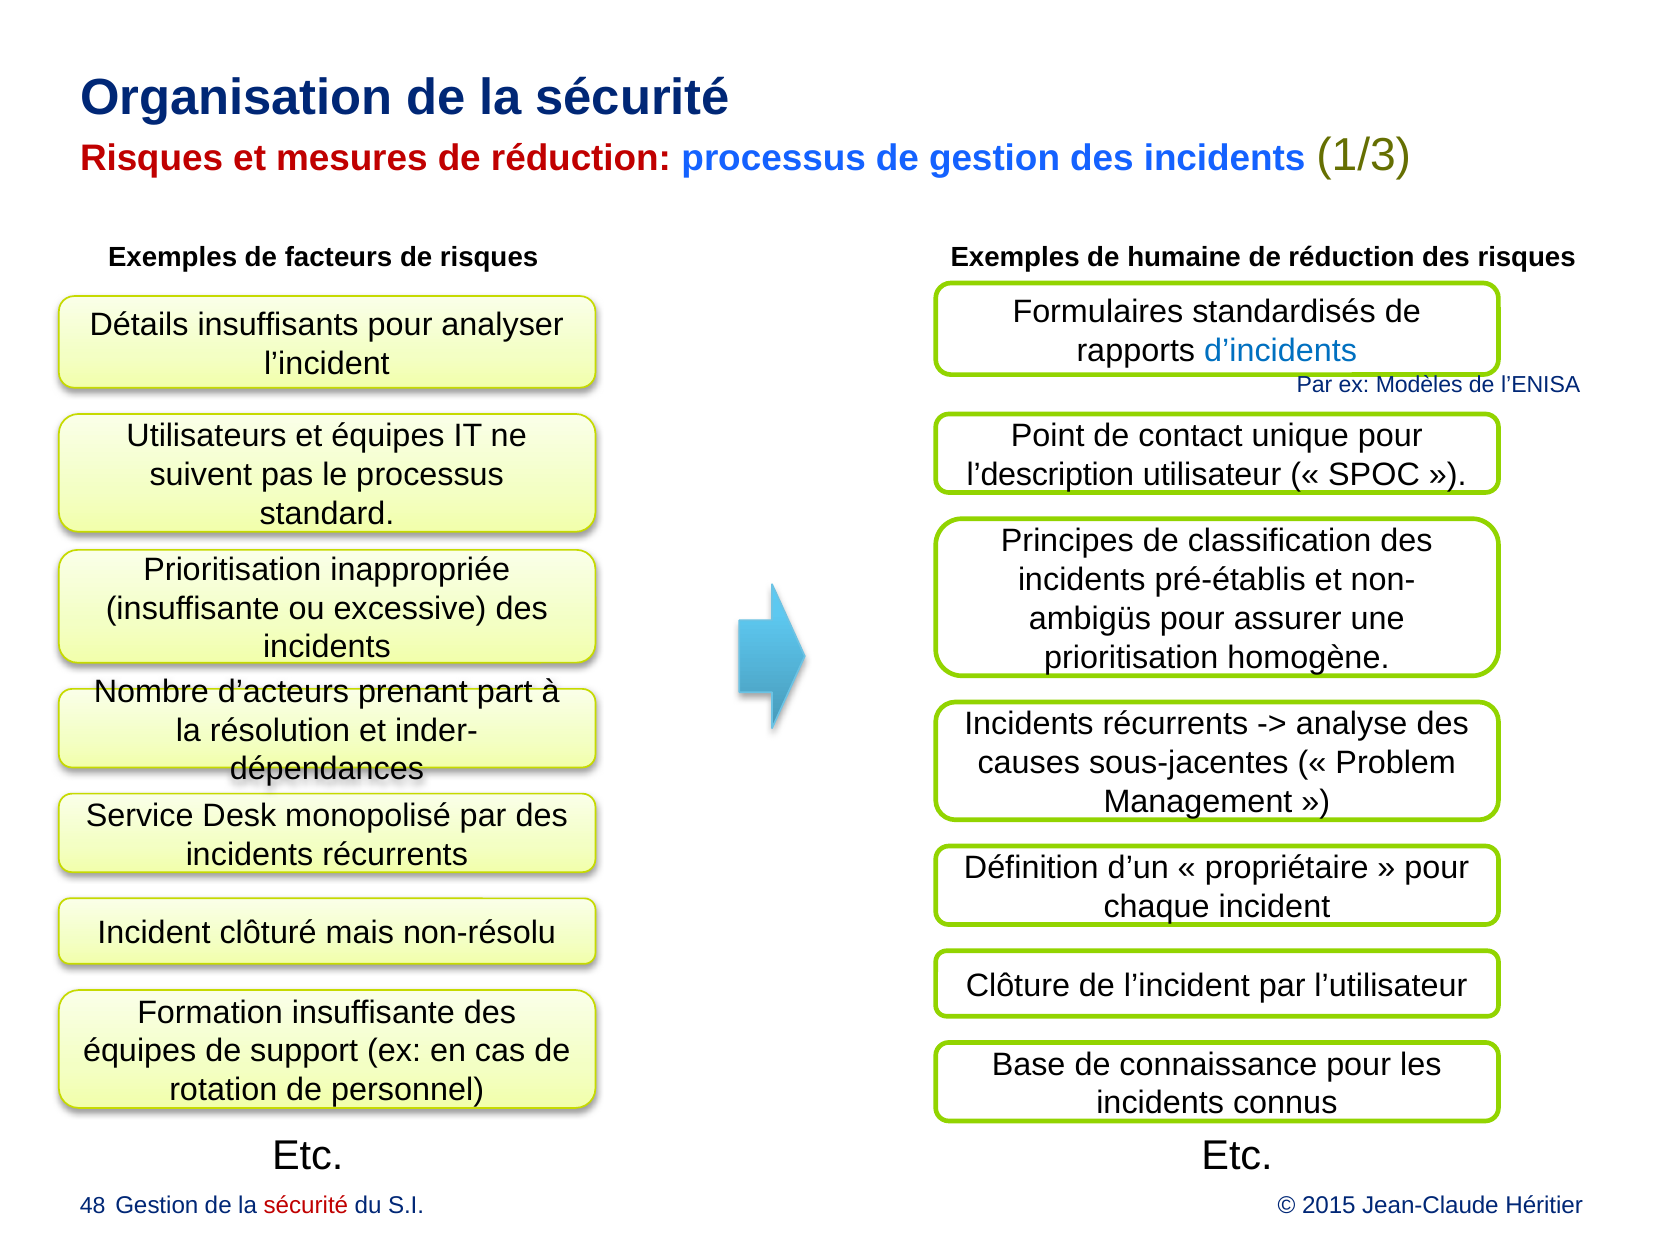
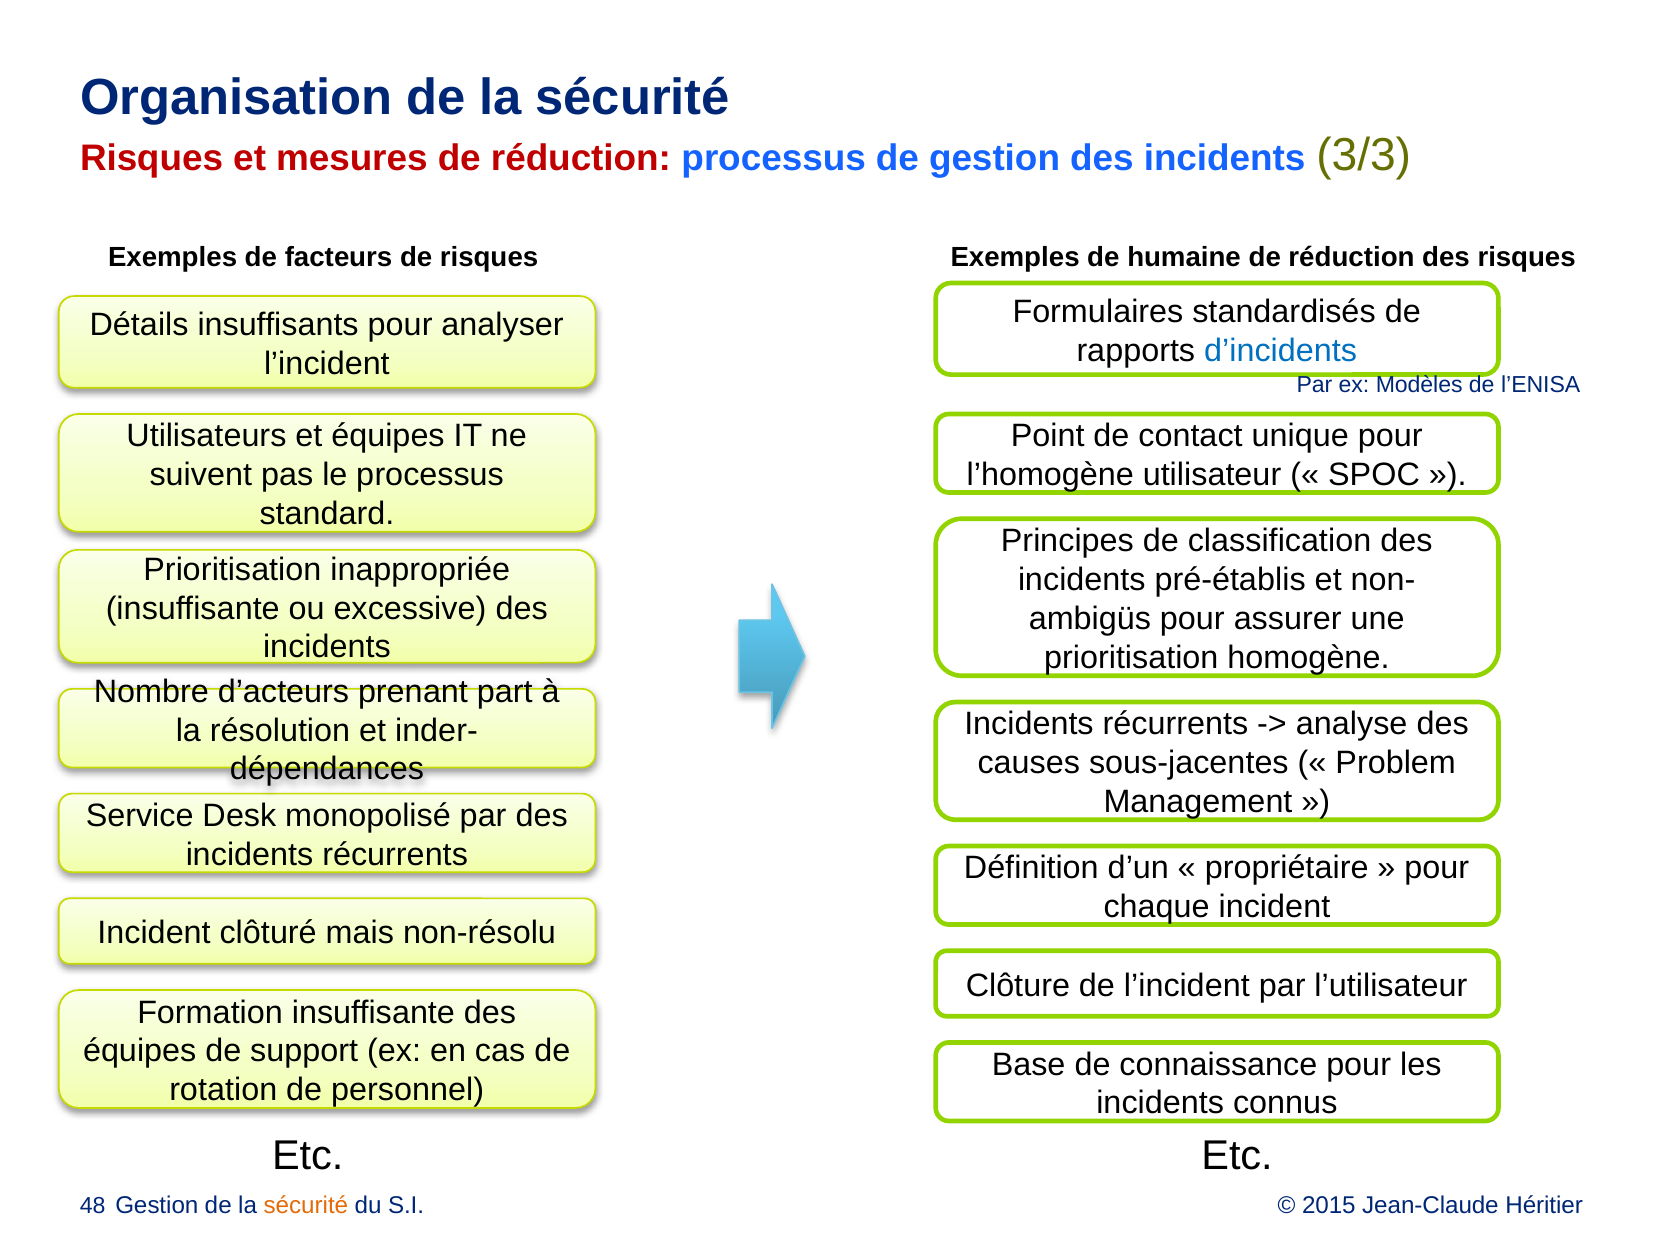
1/3: 1/3 -> 3/3
l’description: l’description -> l’homogène
sécurité at (306, 1205) colour: red -> orange
